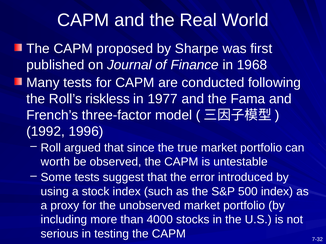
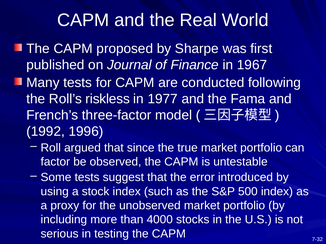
1968: 1968 -> 1967
worth: worth -> factor
